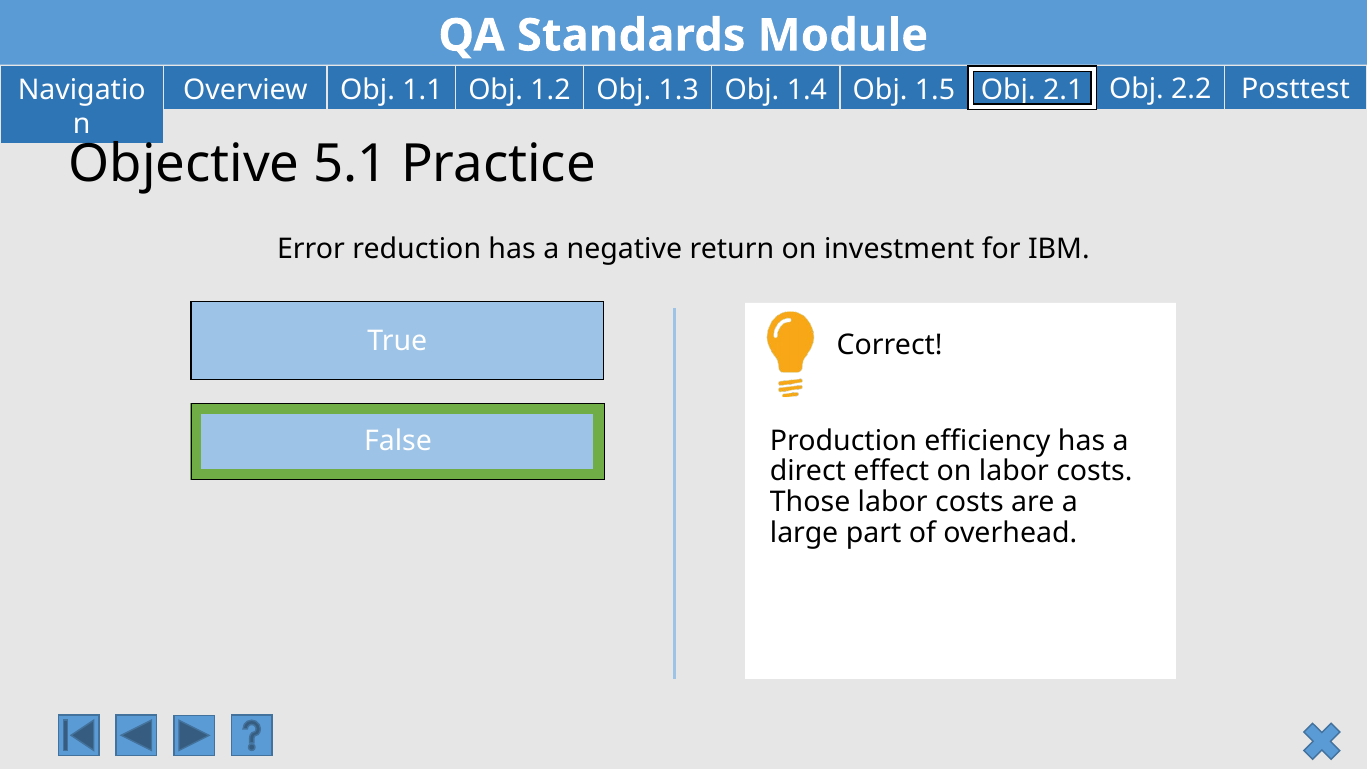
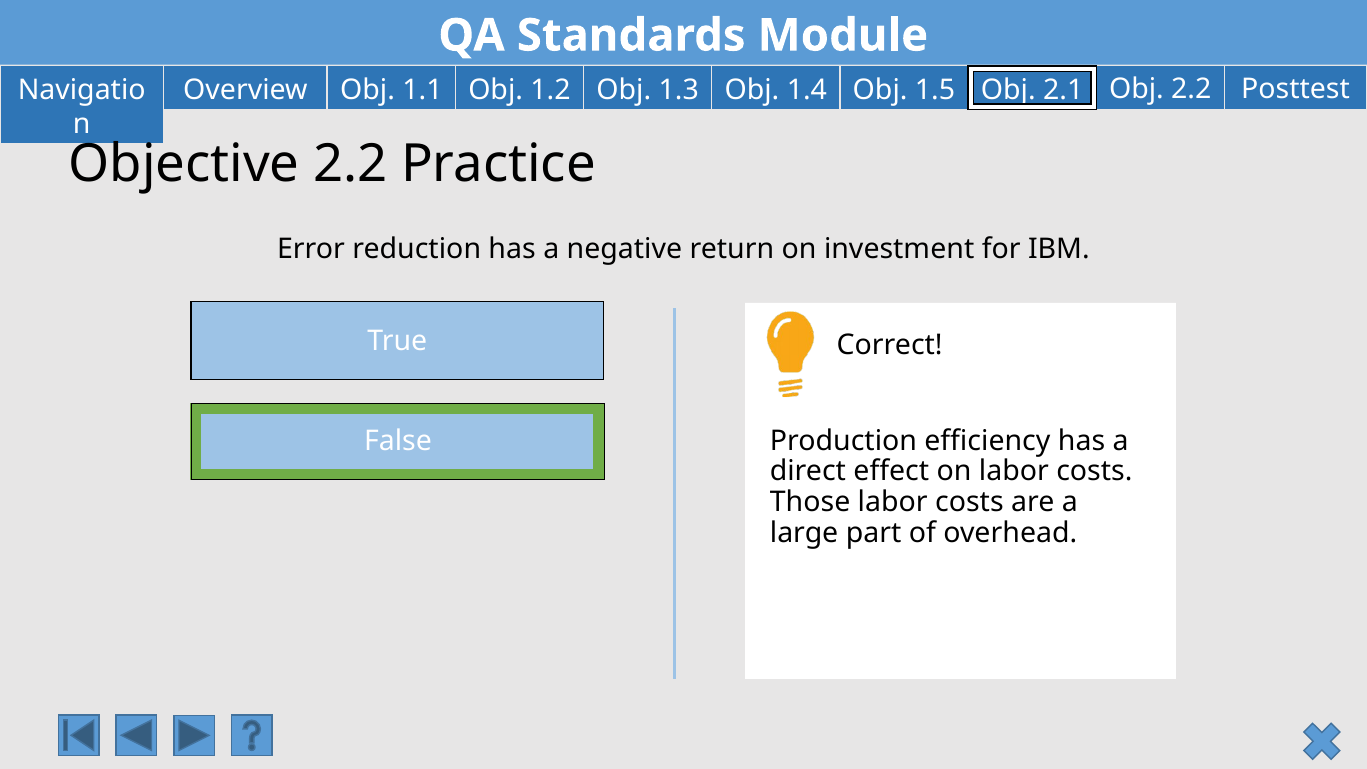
Objective 5.1: 5.1 -> 2.2
